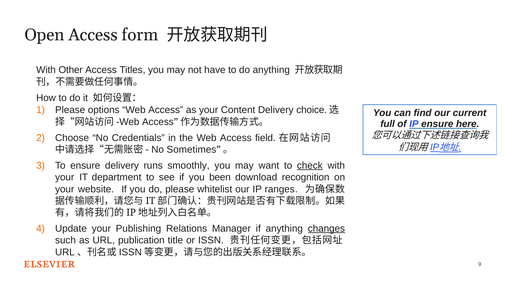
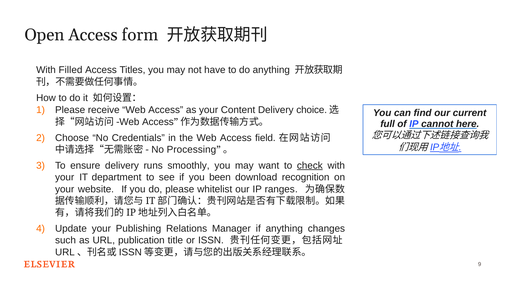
Other: Other -> Filled
options: options -> receive
IP ensure: ensure -> cannot
Sometimes: Sometimes -> Processing
changes underline: present -> none
